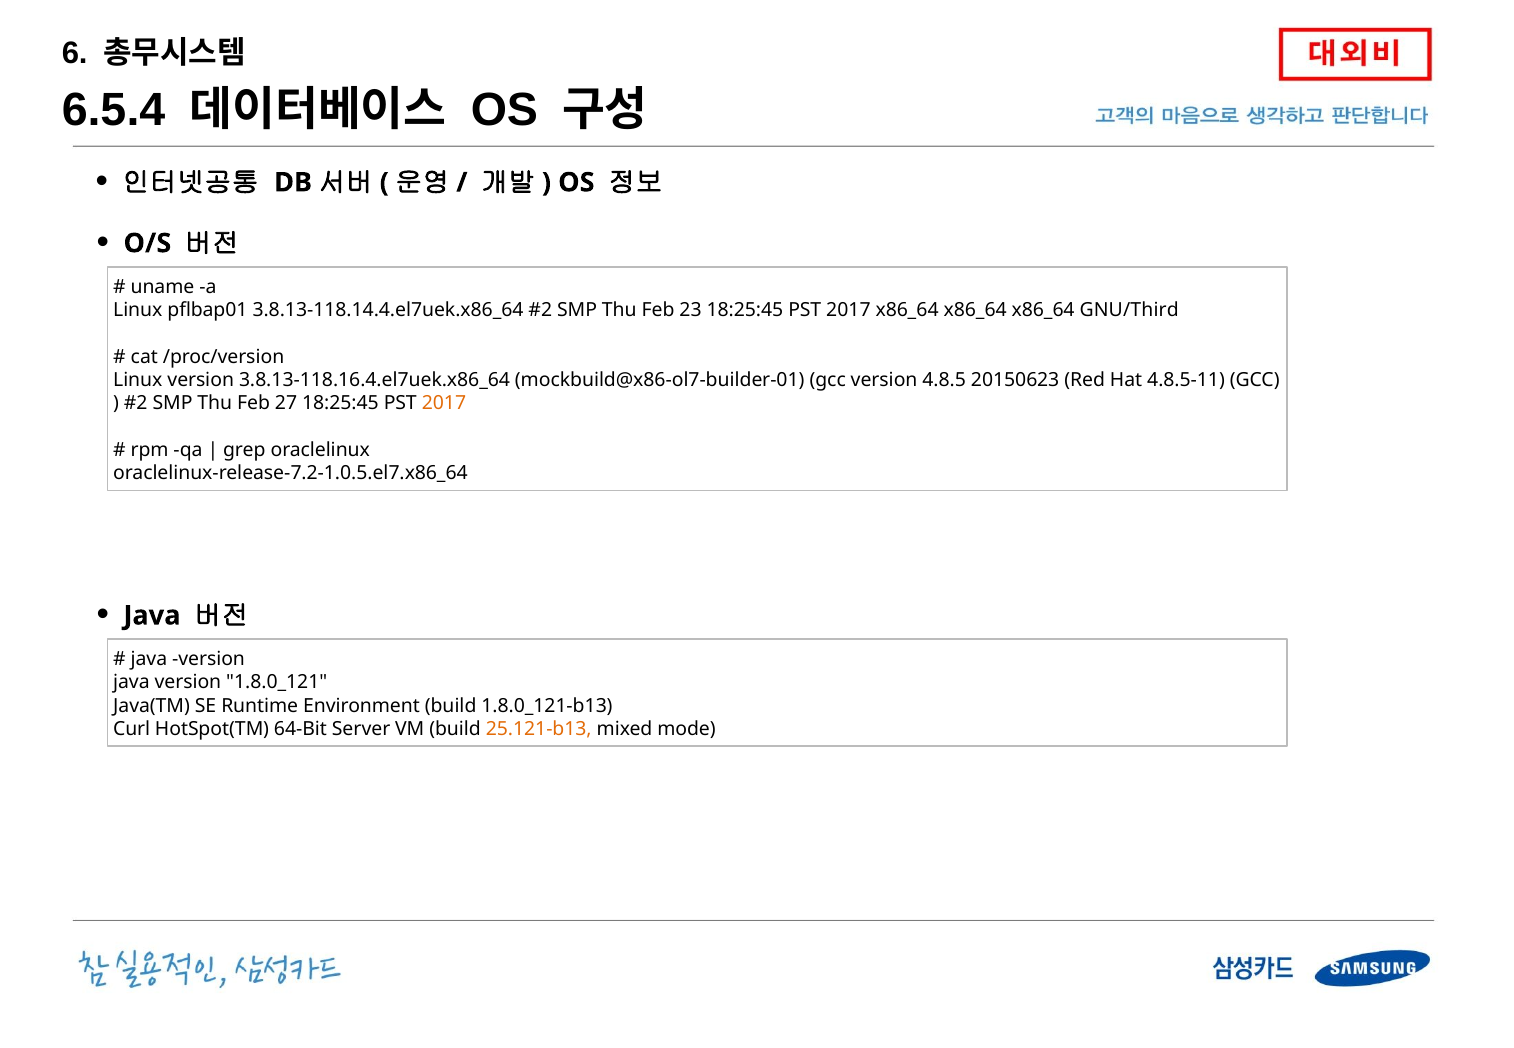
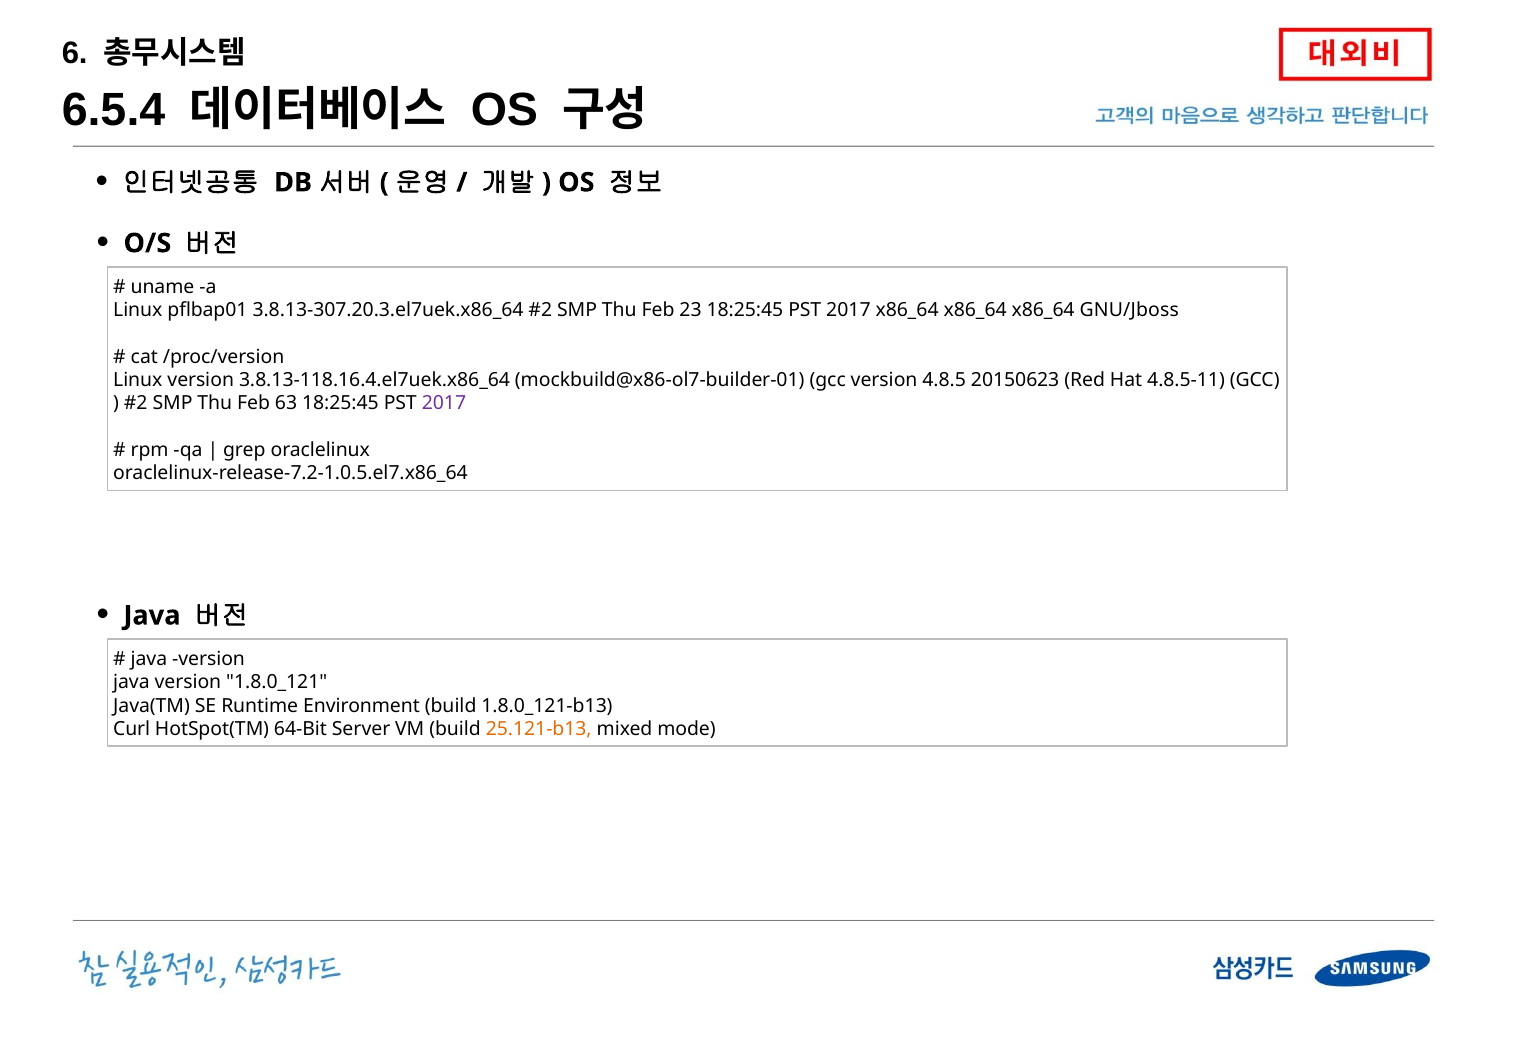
3.8.13-118.14.4.el7uek.x86_64: 3.8.13-118.14.4.el7uek.x86_64 -> 3.8.13-307.20.3.el7uek.x86_64
GNU/Third: GNU/Third -> GNU/Jboss
27: 27 -> 63
2017 at (444, 403) colour: orange -> purple
